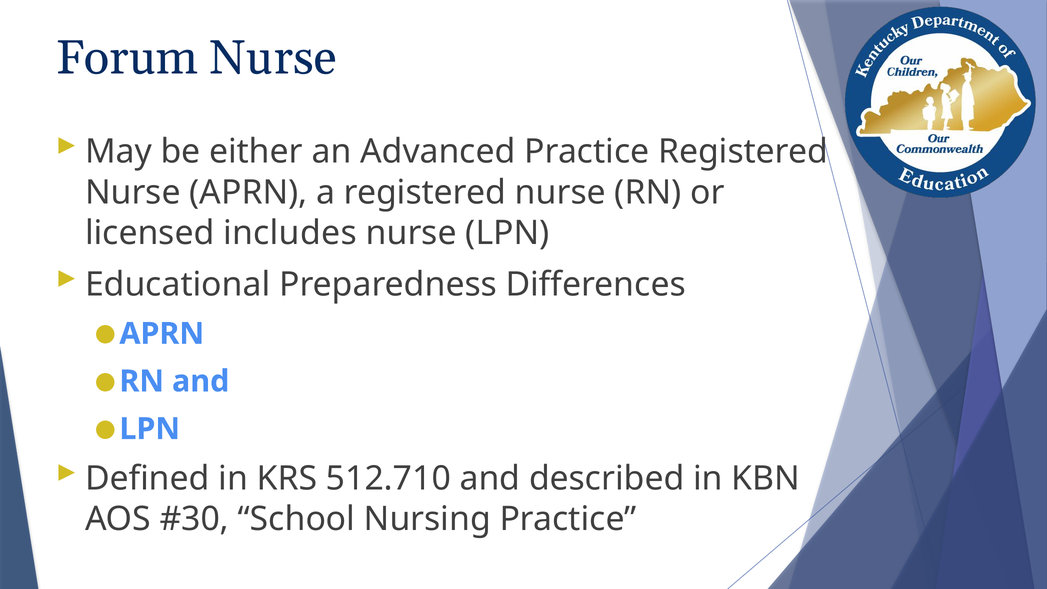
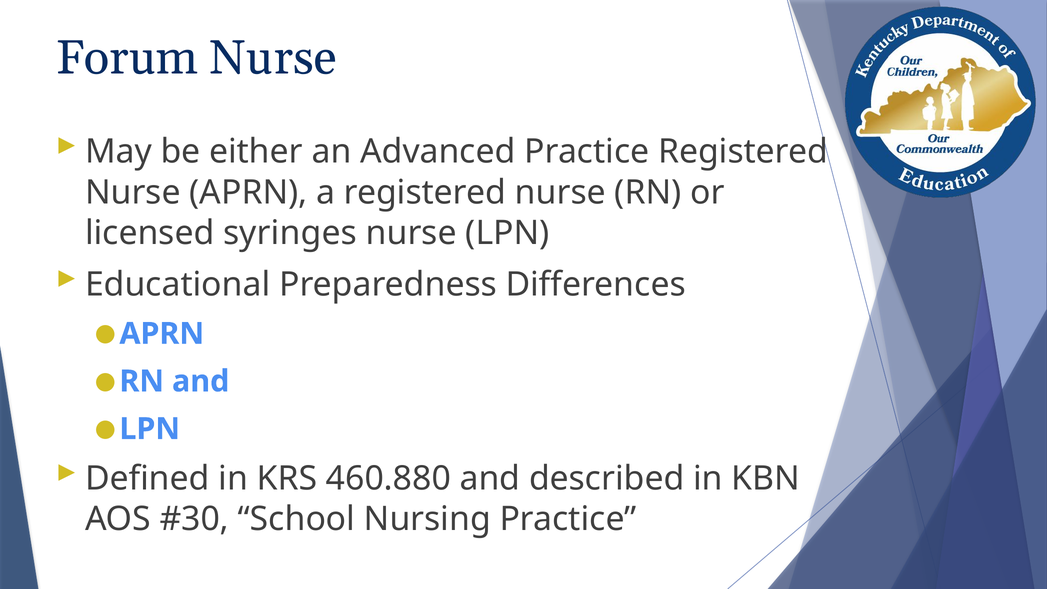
includes: includes -> syringes
512.710: 512.710 -> 460.880
